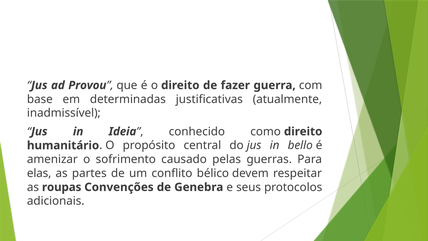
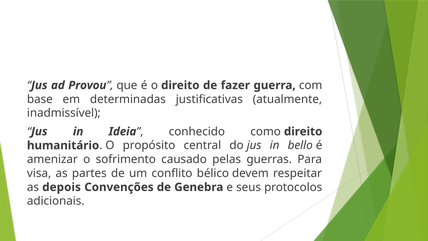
elas: elas -> visa
roupas: roupas -> depois
